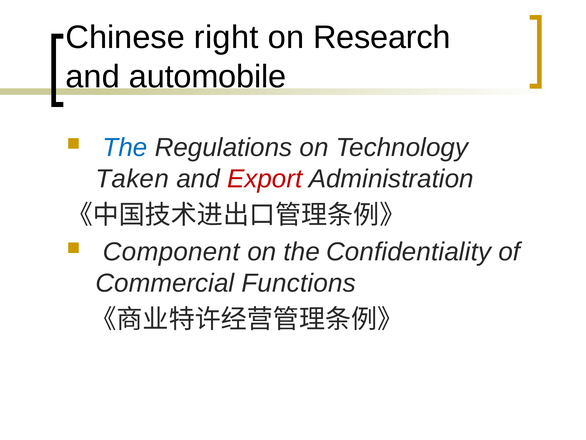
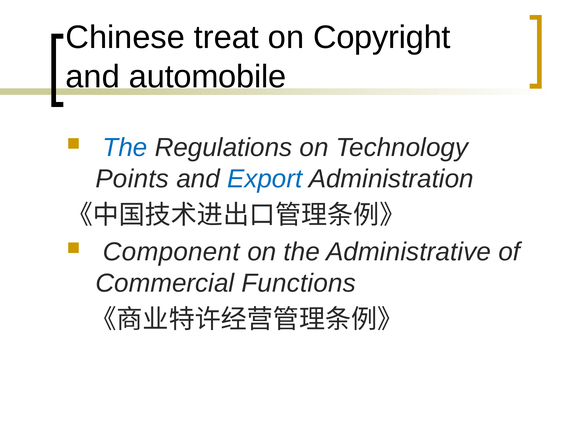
right: right -> treat
Research: Research -> Copyright
Taken: Taken -> Points
Export colour: red -> blue
Confidentiality: Confidentiality -> Administrative
